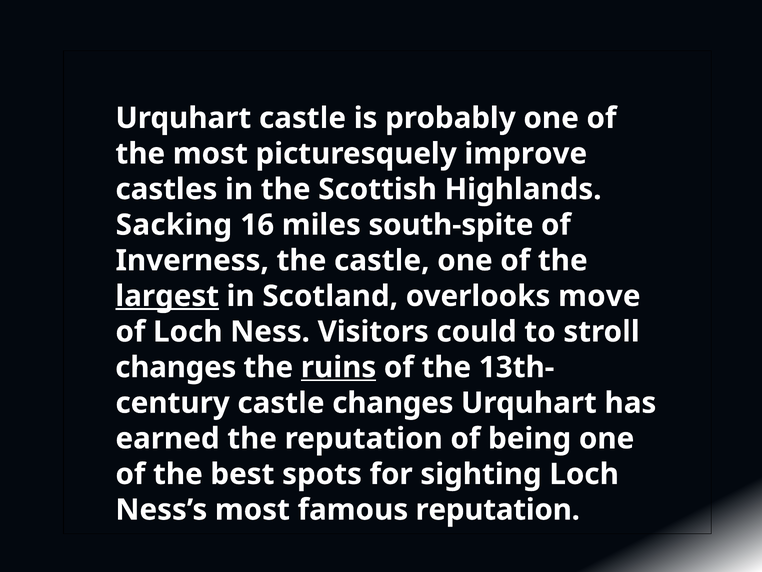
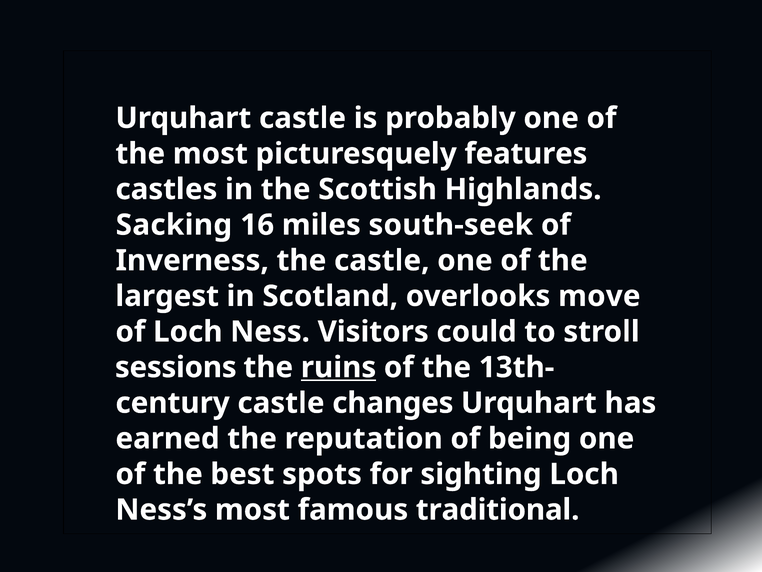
improve: improve -> features
south-spite: south-spite -> south-seek
largest underline: present -> none
changes at (176, 367): changes -> sessions
famous reputation: reputation -> traditional
